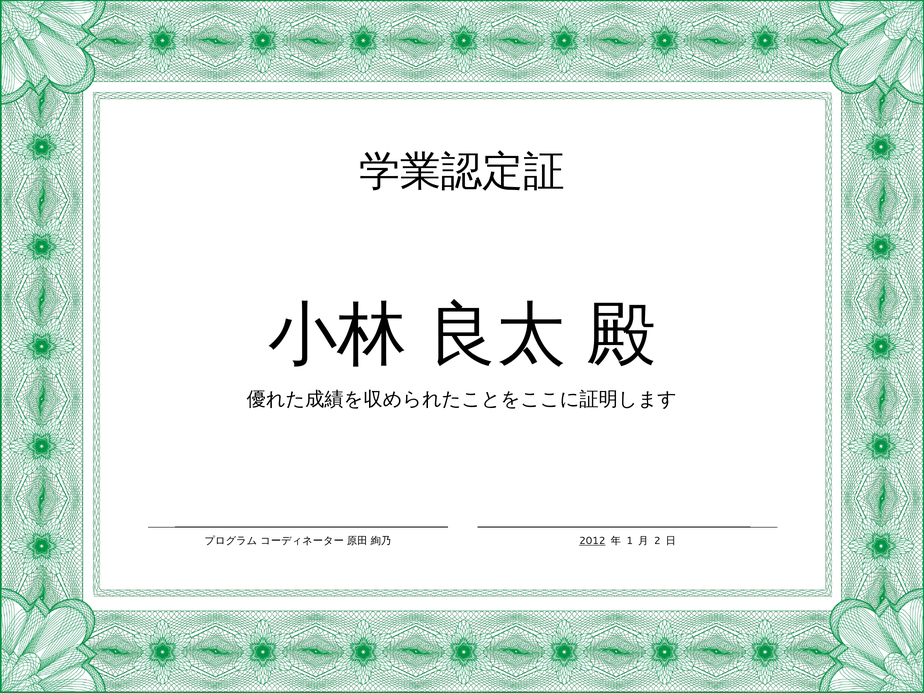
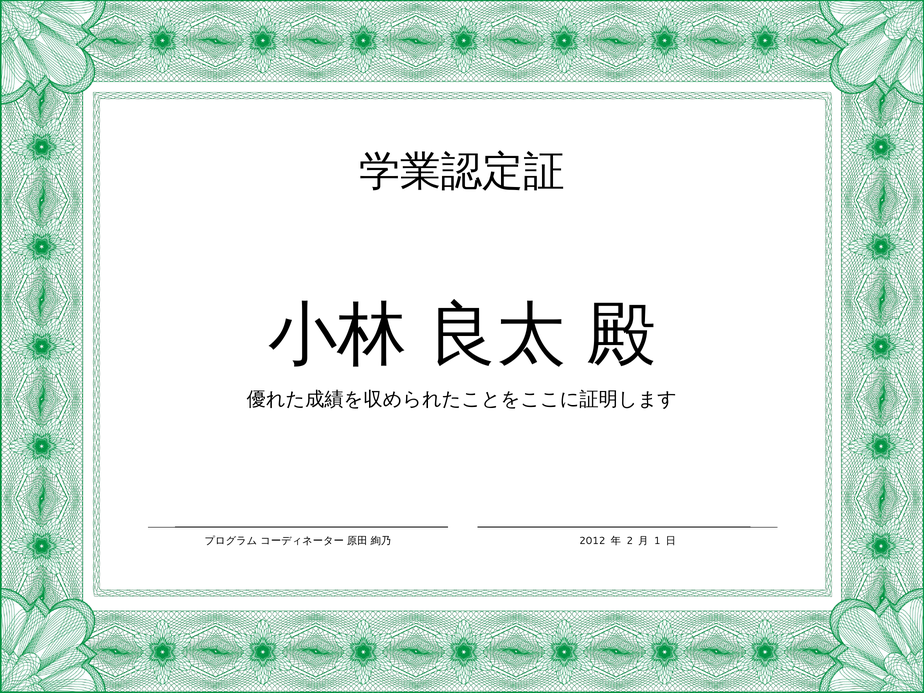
2012 underline: present -> none
1: 1 -> 2
2: 2 -> 1
